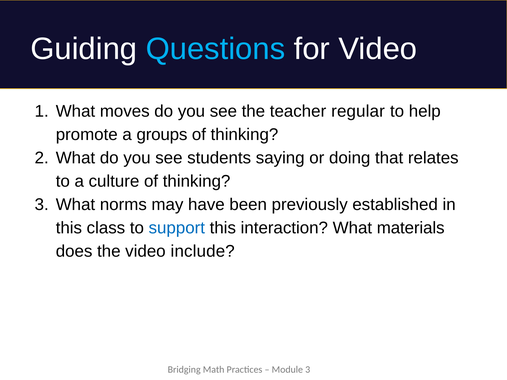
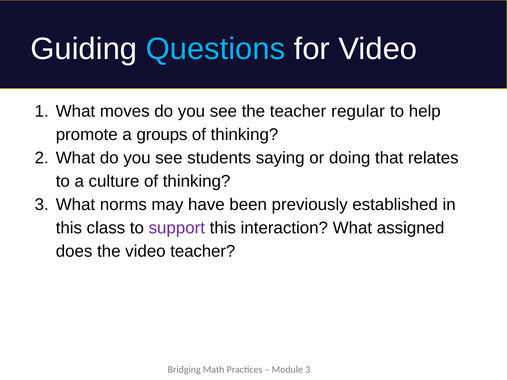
support colour: blue -> purple
materials: materials -> assigned
video include: include -> teacher
